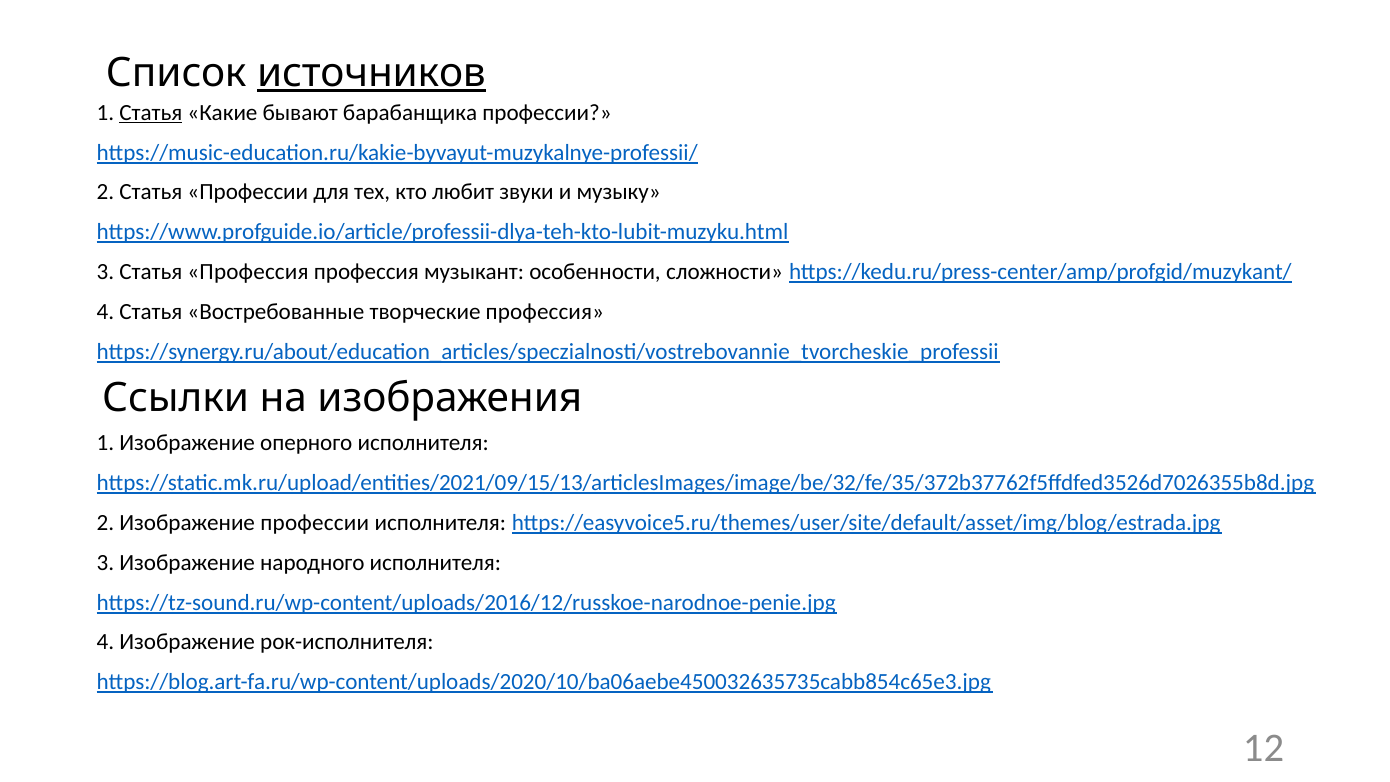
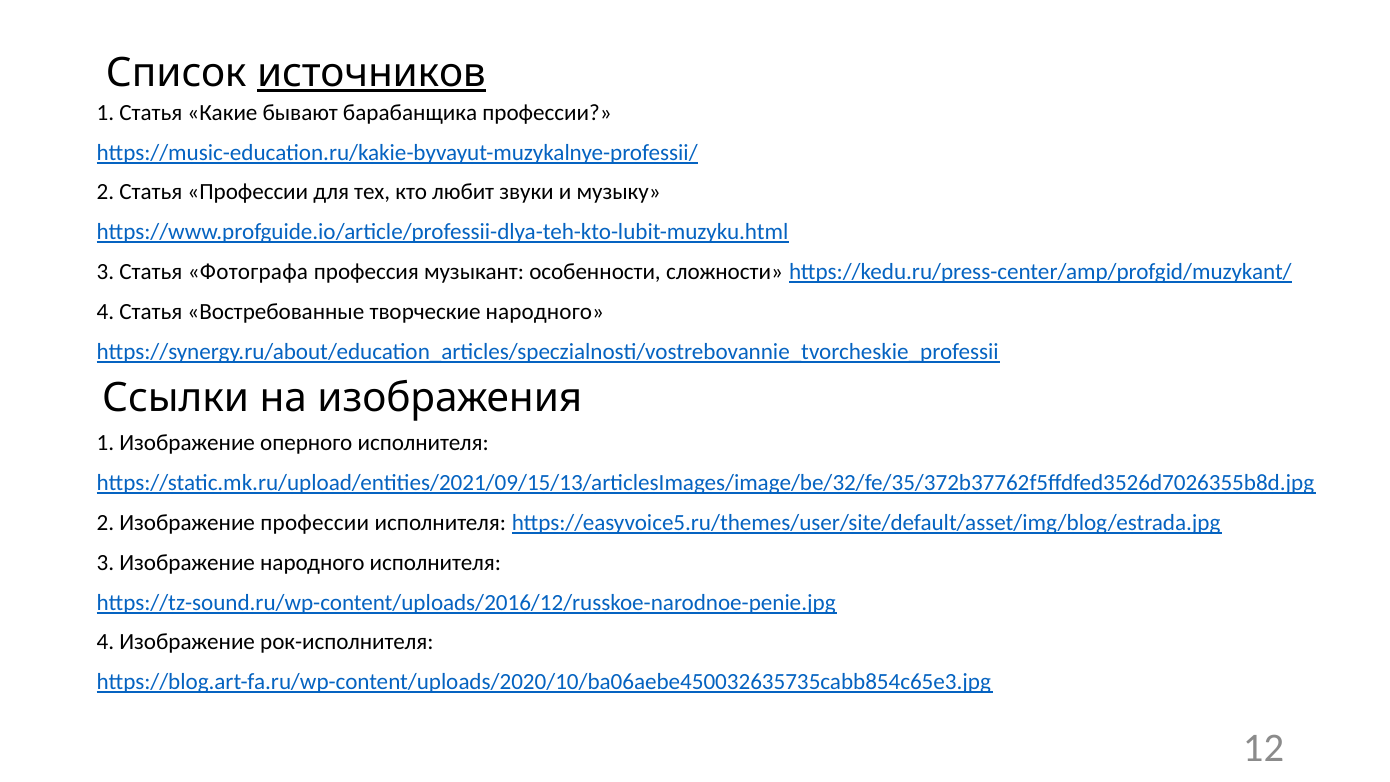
Статья at (151, 113) underline: present -> none
Статья Профессия: Профессия -> Фотографа
творческие профессия: профессия -> народного
